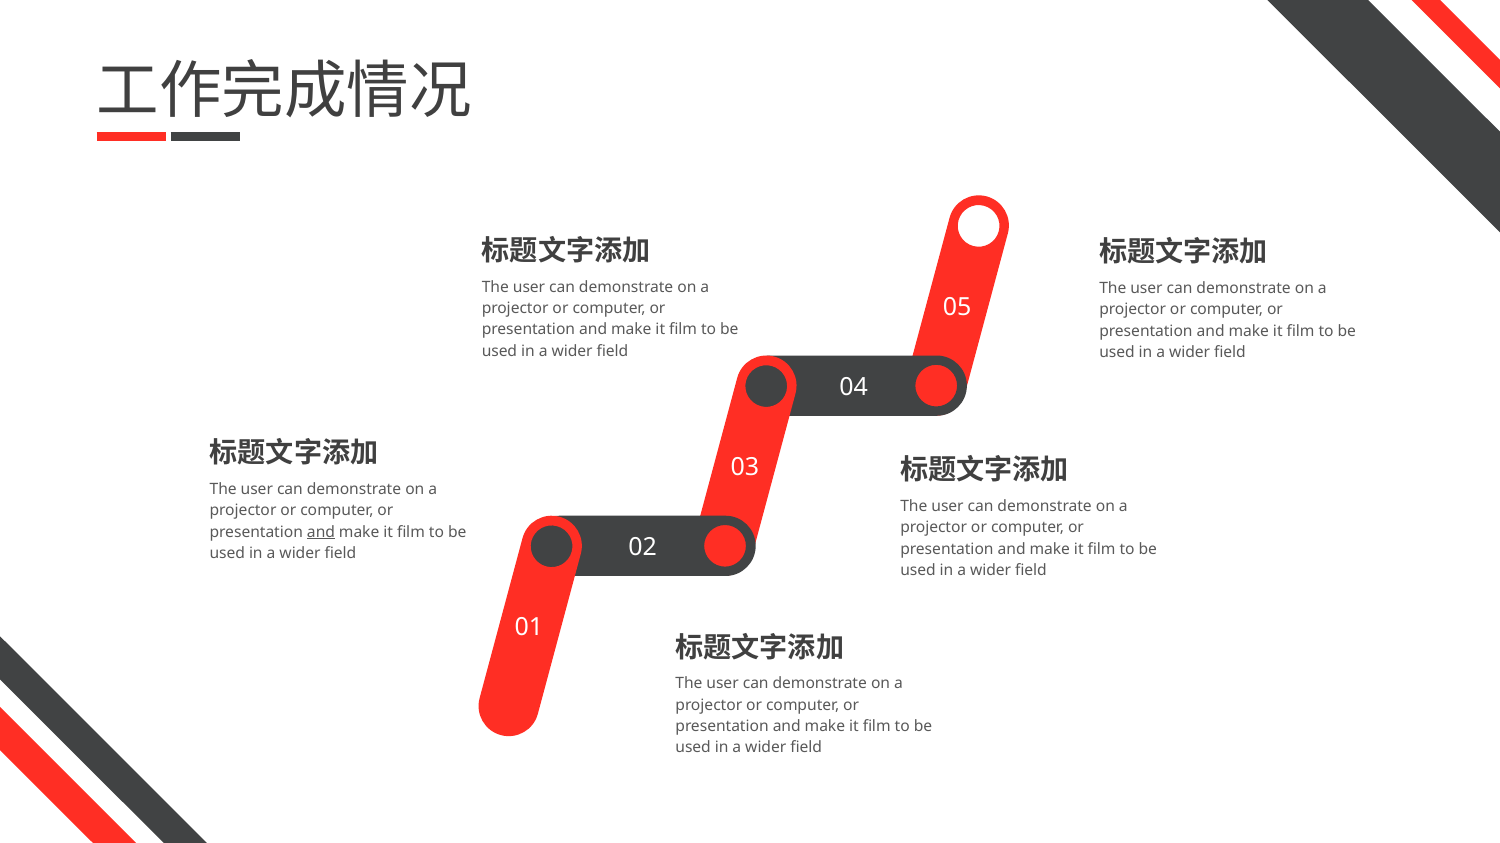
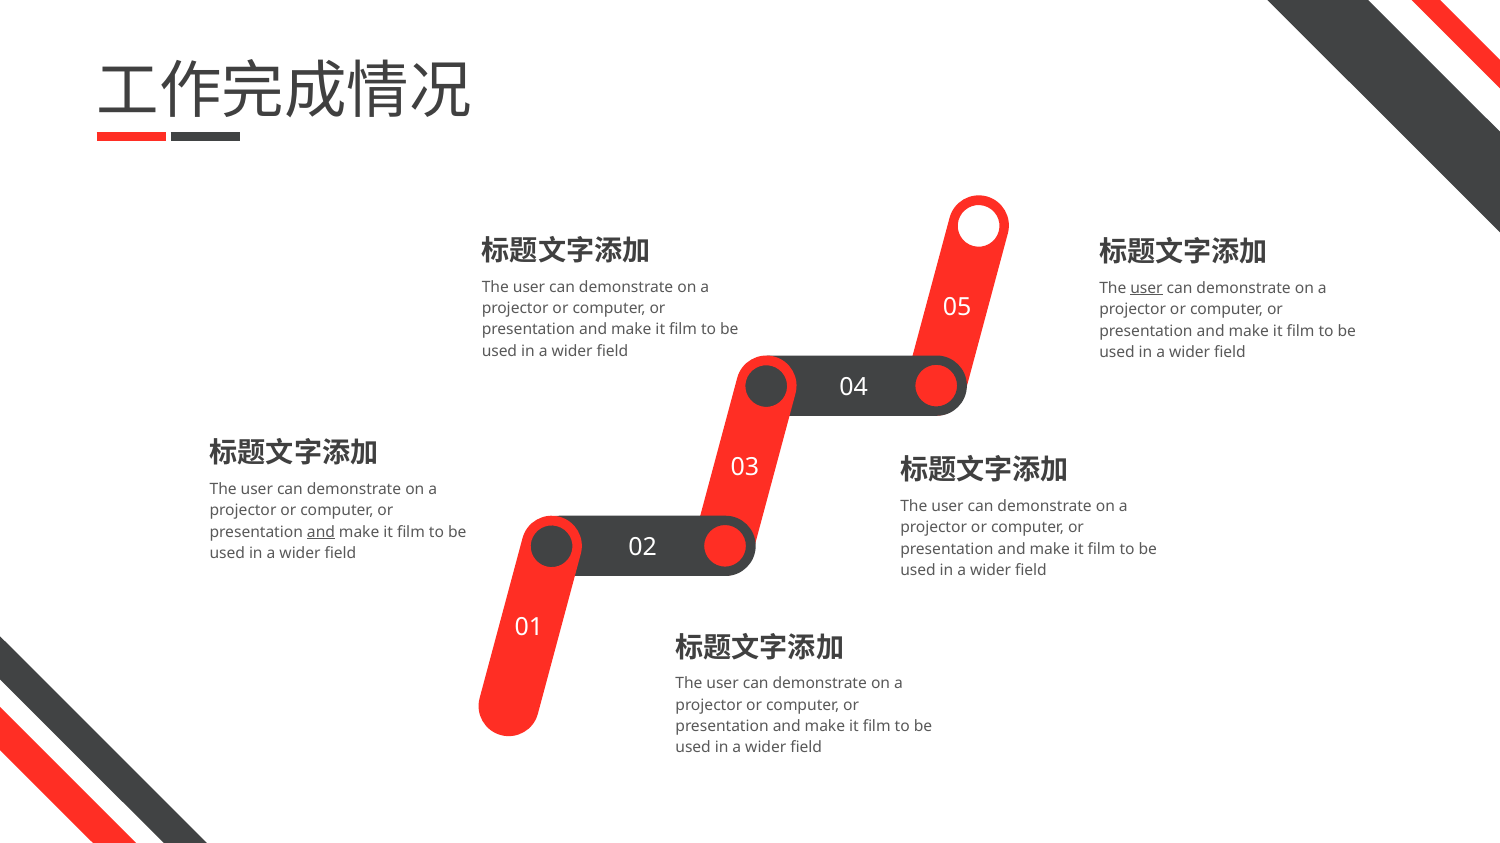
user at (1146, 288) underline: none -> present
